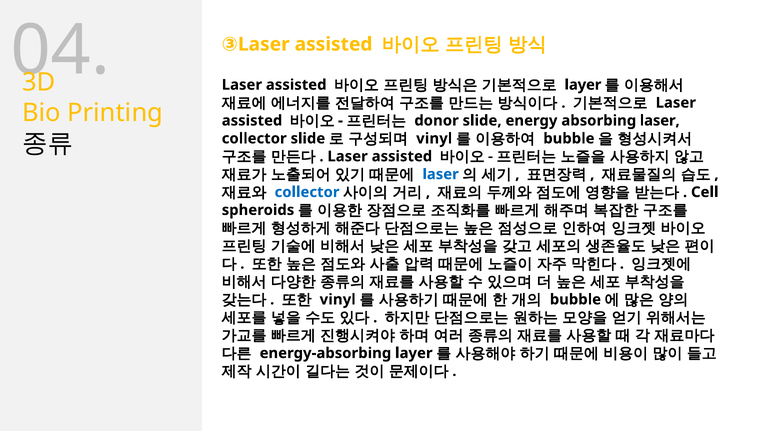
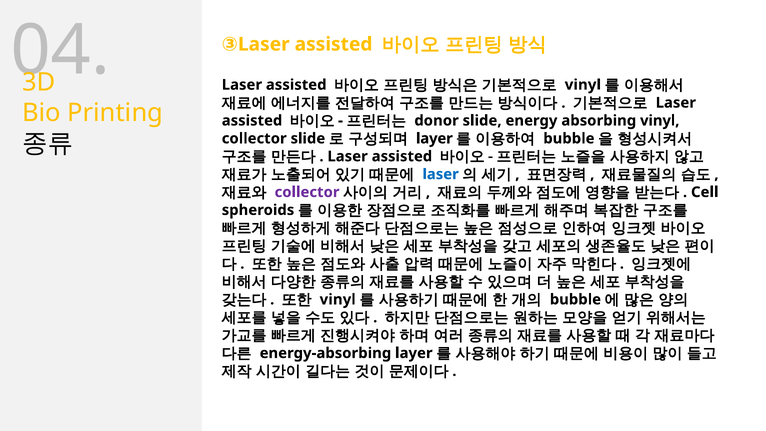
layer at (583, 85): layer -> vinyl
absorbing laser: laser -> vinyl
vinyl at (434, 138): vinyl -> layer
collector at (307, 192) colour: blue -> purple
